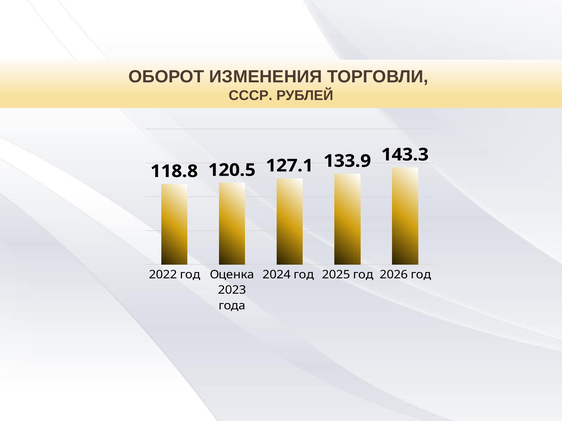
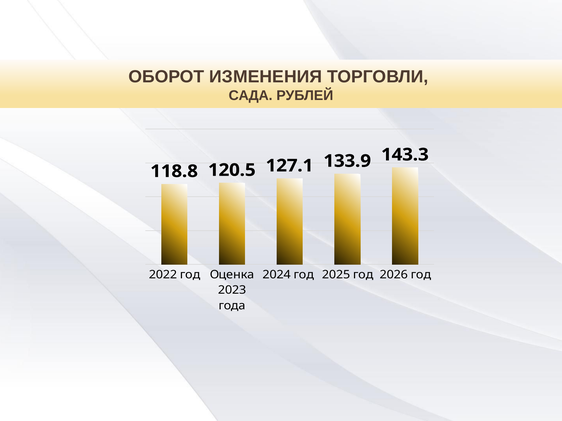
СССР: СССР -> САДА
